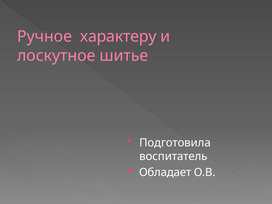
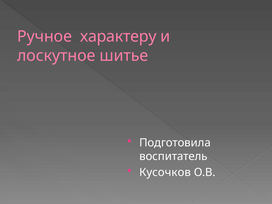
Обладает: Обладает -> Кусочков
